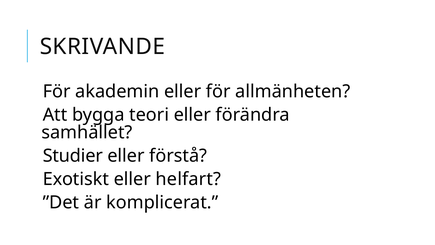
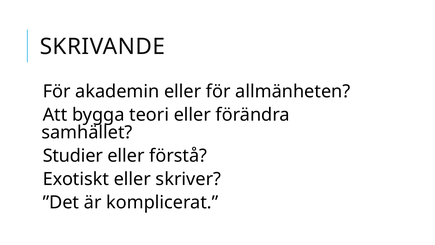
helfart: helfart -> skriver
